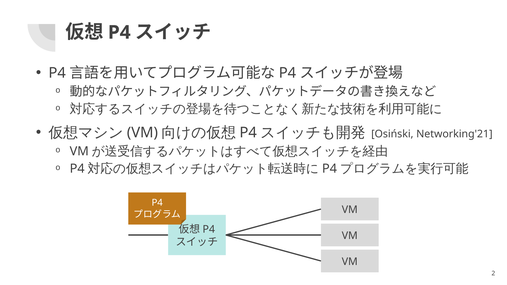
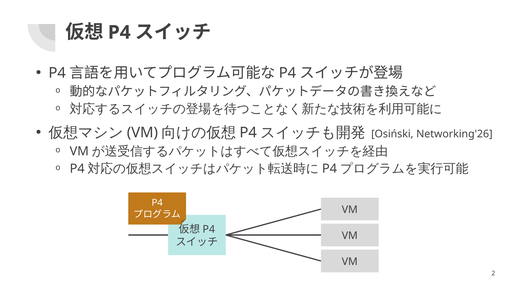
Networking'21: Networking'21 -> Networking'26
